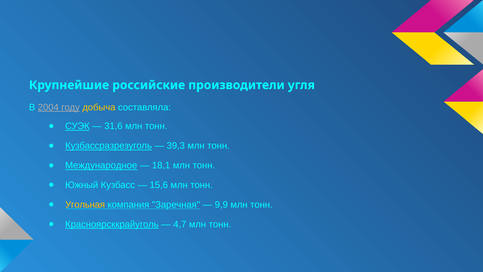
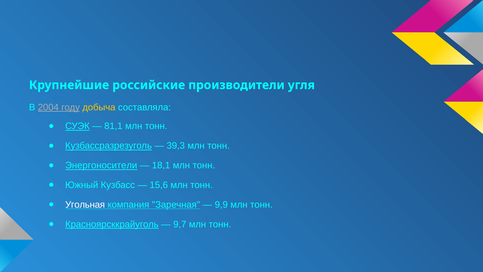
31,6: 31,6 -> 81,1
Международное: Международное -> Энергоносители
Угольная colour: yellow -> white
4,7: 4,7 -> 9,7
